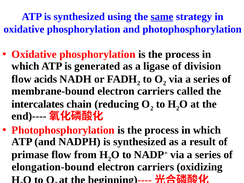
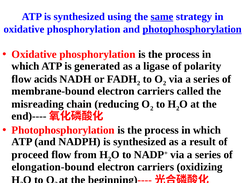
photophosphorylation at (192, 29) underline: none -> present
division: division -> polarity
intercalates: intercalates -> misreading
primase: primase -> proceed
